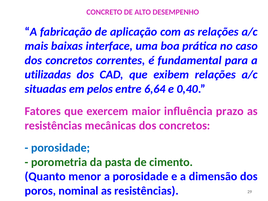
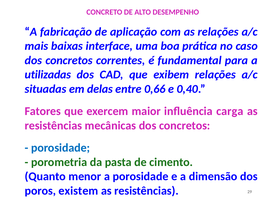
pelos: pelos -> delas
6,64: 6,64 -> 0,66
prazo: prazo -> carga
nominal: nominal -> existem
